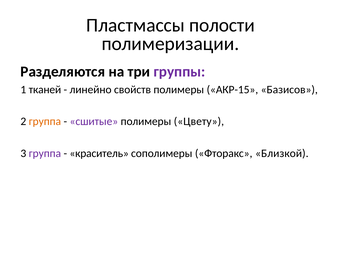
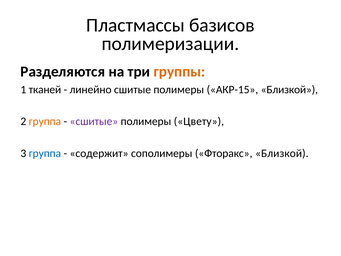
полости: полости -> базисов
группы colour: purple -> orange
линейно свойств: свойств -> сшитые
АКР-15 Базисов: Базисов -> Близкой
группа at (45, 153) colour: purple -> blue
краситель: краситель -> содержит
